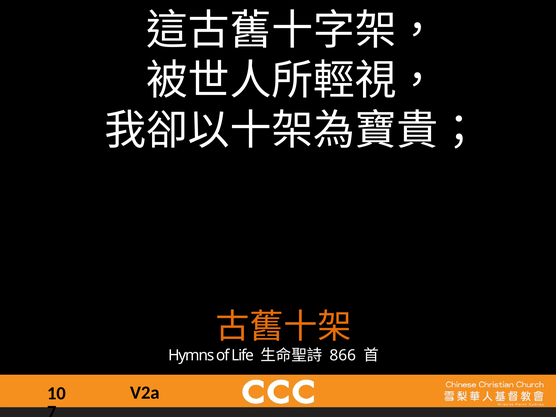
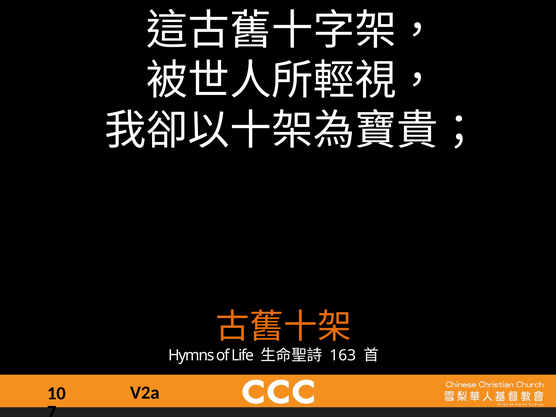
866: 866 -> 163
